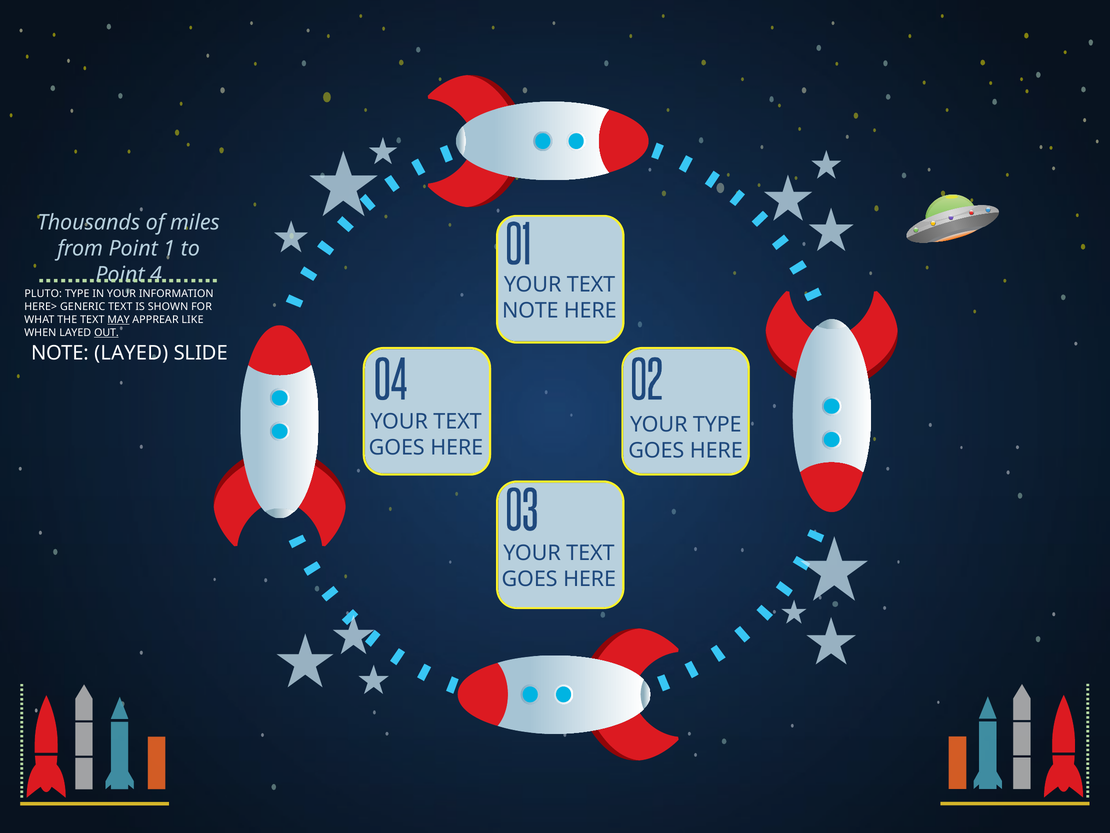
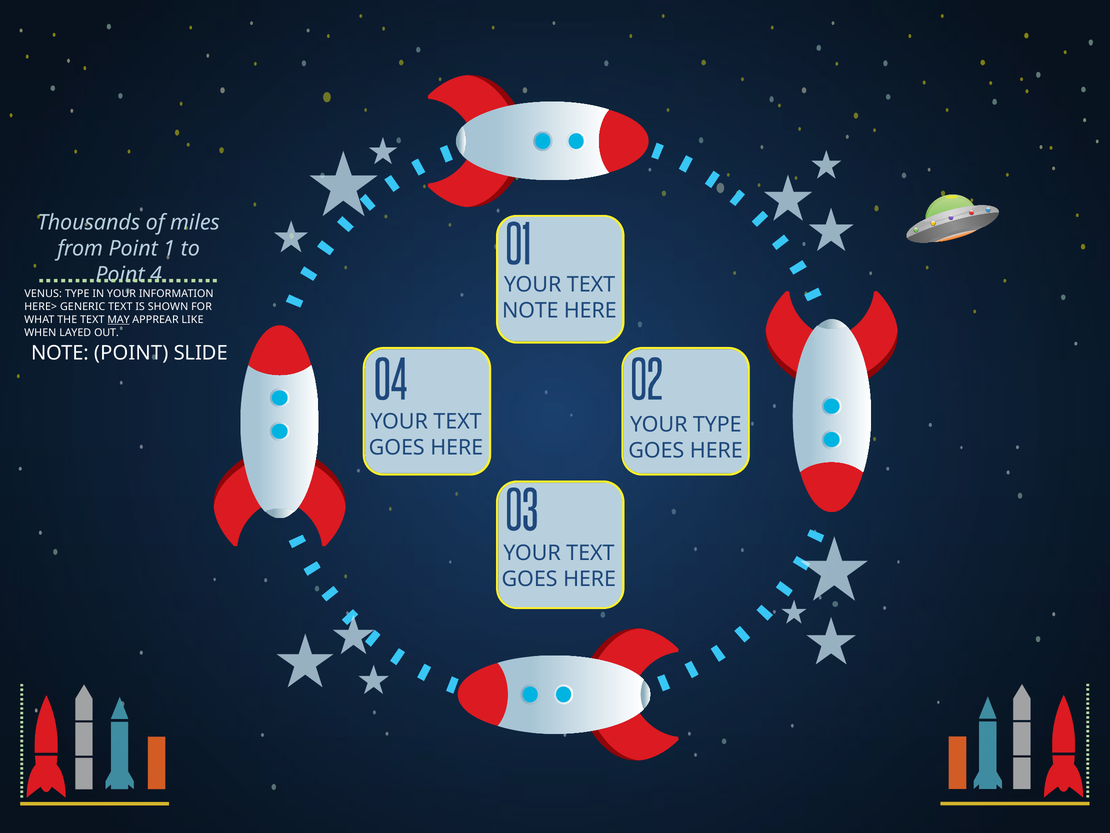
PLUTO: PLUTO -> VENUS
OUT underline: present -> none
NOTE LAYED: LAYED -> POINT
